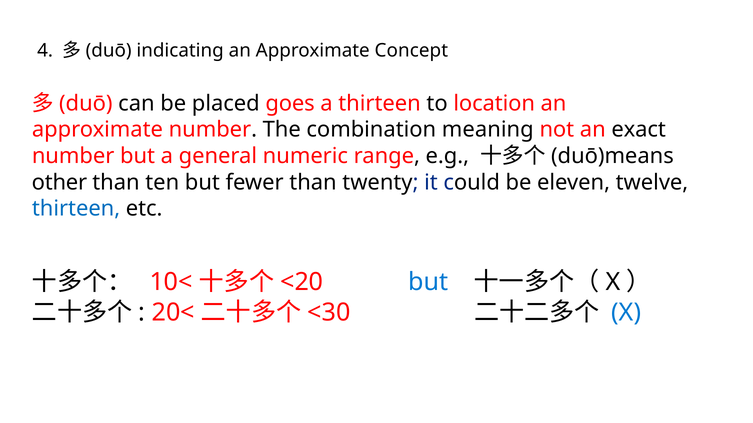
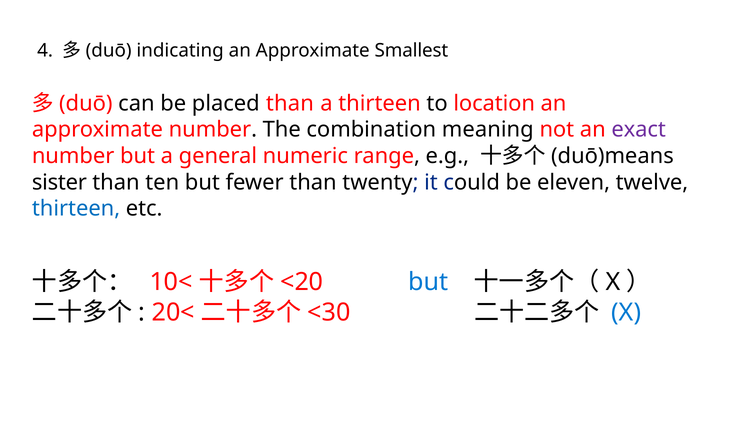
Concept: Concept -> Smallest
placed goes: goes -> than
exact colour: black -> purple
other: other -> sister
